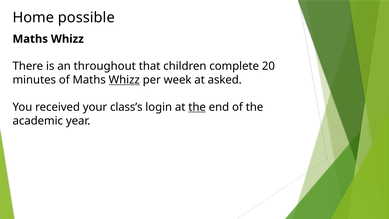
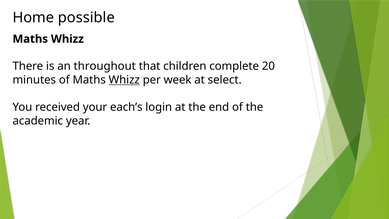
asked: asked -> select
class’s: class’s -> each’s
the at (197, 107) underline: present -> none
